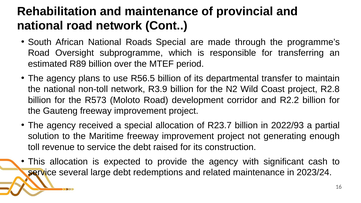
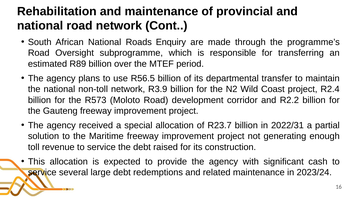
Roads Special: Special -> Enquiry
R2.8: R2.8 -> R2.4
2022/93: 2022/93 -> 2022/31
